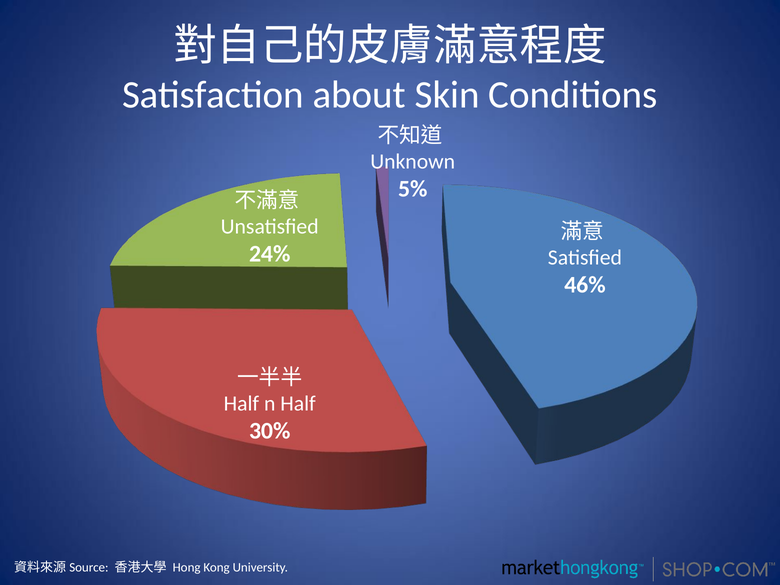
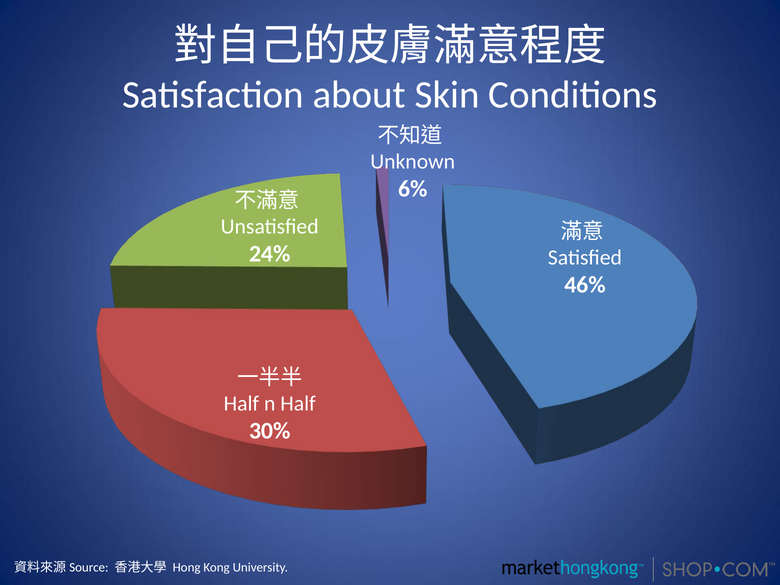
5%: 5% -> 6%
